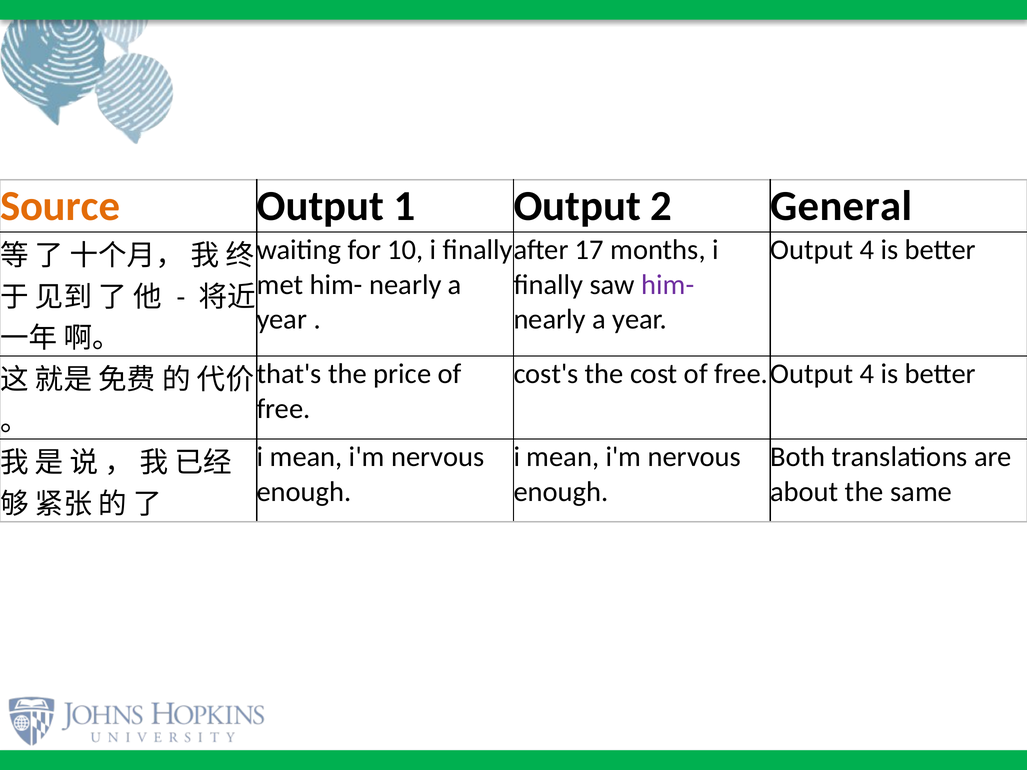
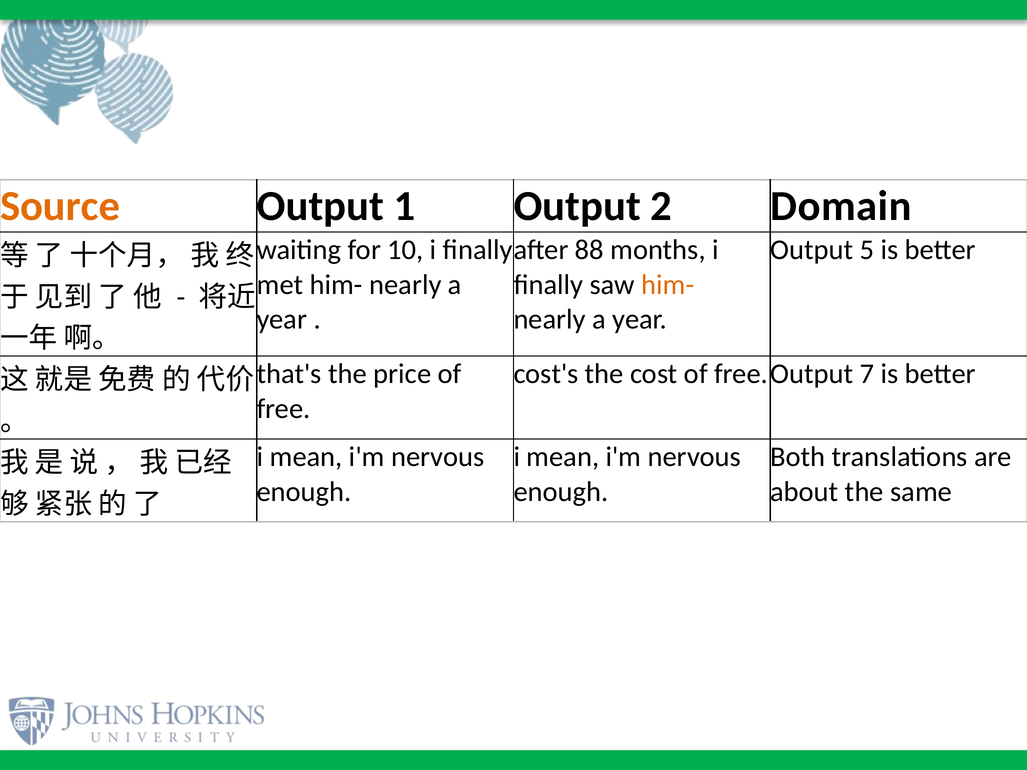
General: General -> Domain
17: 17 -> 88
Output 4: 4 -> 5
him- at (668, 285) colour: purple -> orange
4 at (867, 374): 4 -> 7
